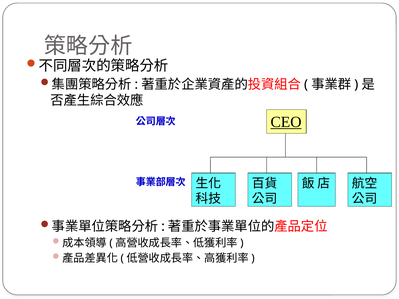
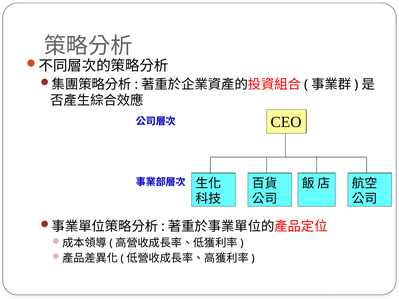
CEO underline: present -> none
